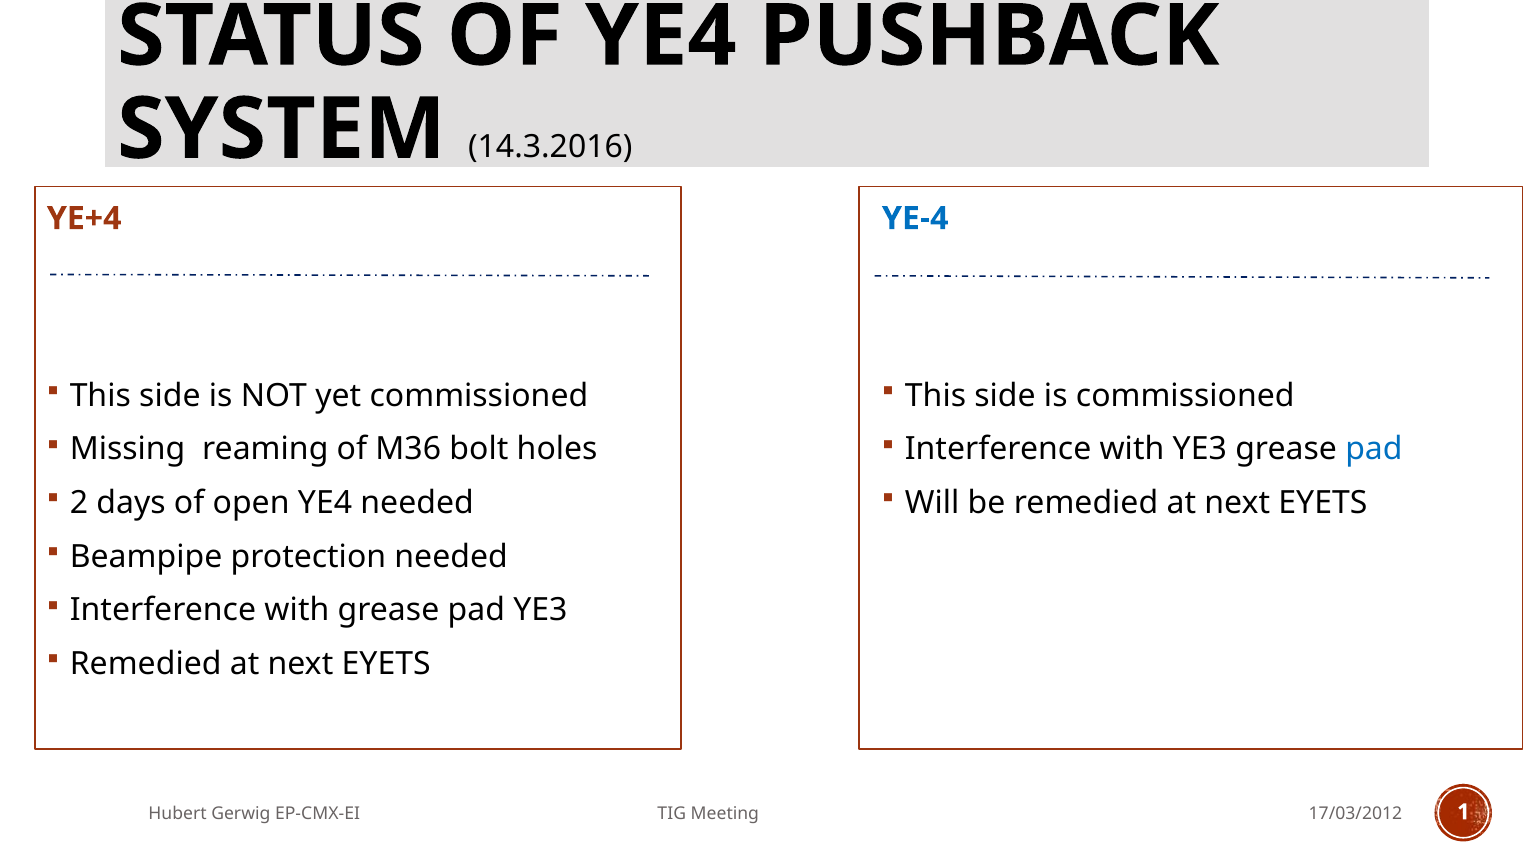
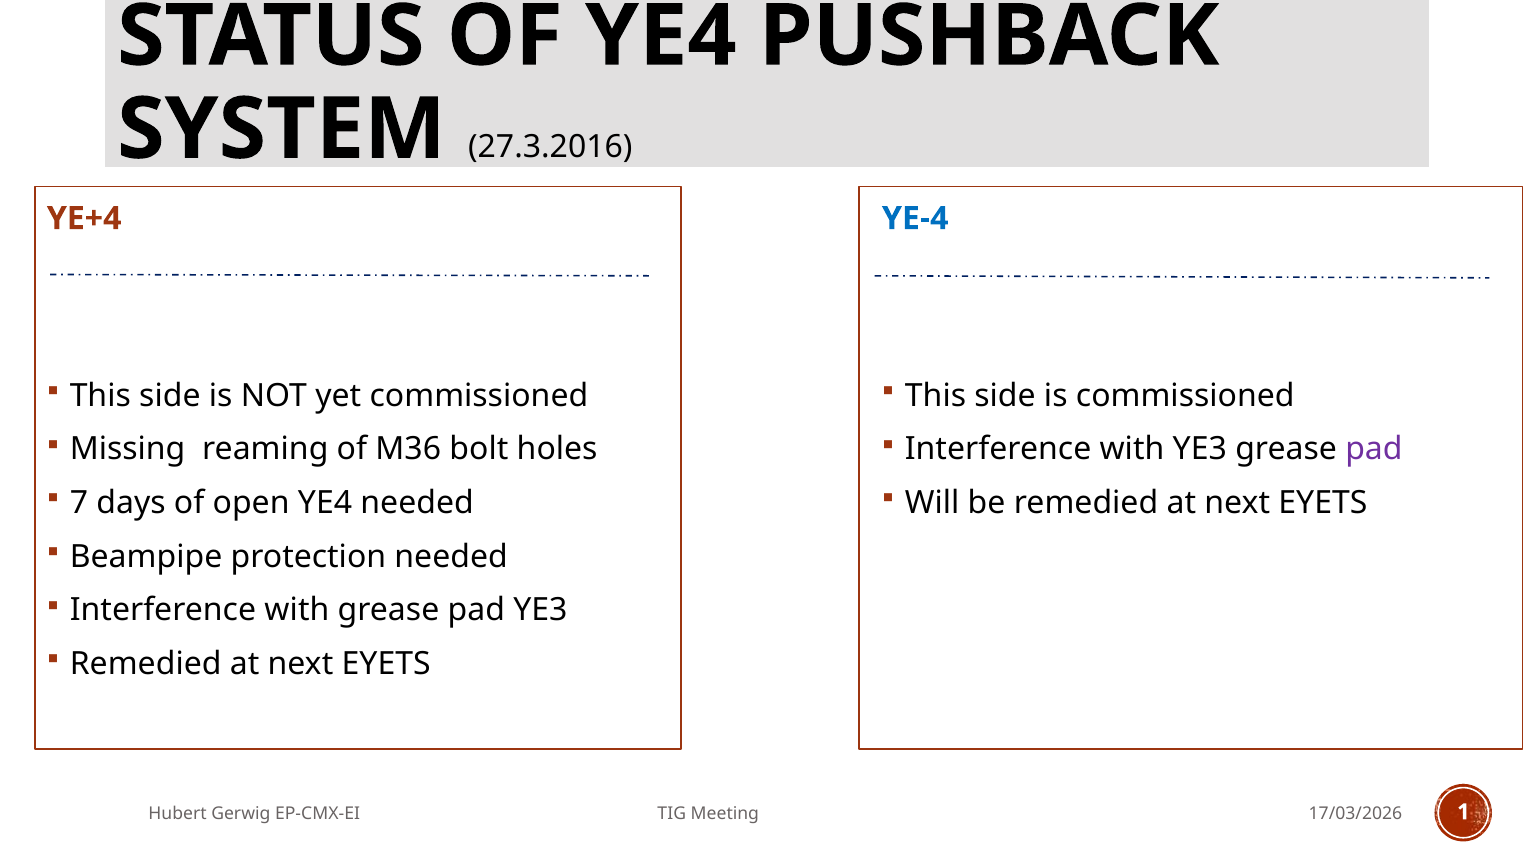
14.3.2016: 14.3.2016 -> 27.3.2016
pad at (1374, 449) colour: blue -> purple
2: 2 -> 7
17/03/2012: 17/03/2012 -> 17/03/2026
